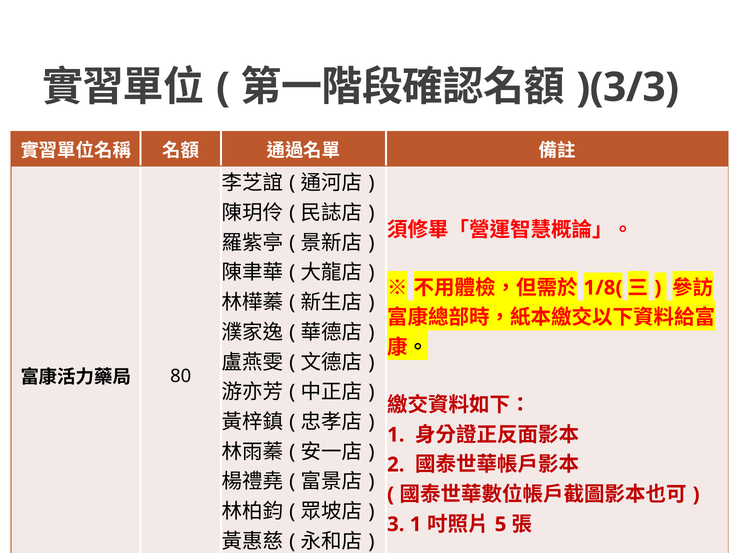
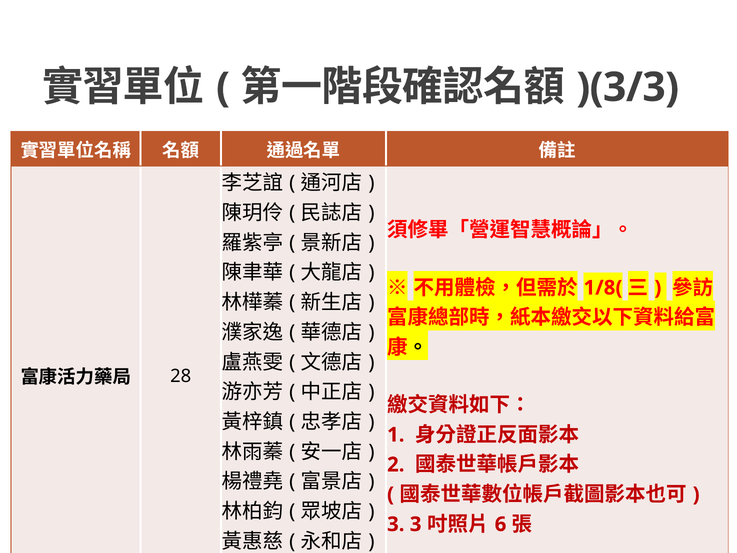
80: 80 -> 28
3 1: 1 -> 3
5: 5 -> 6
